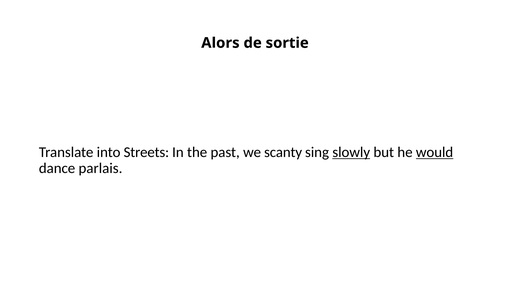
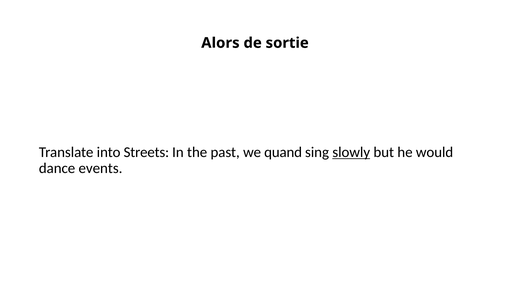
scanty: scanty -> quand
would underline: present -> none
parlais: parlais -> events
